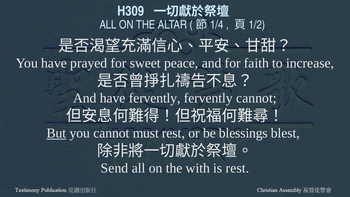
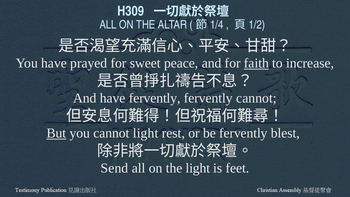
faith underline: none -> present
cannot must: must -> light
be blessings: blessings -> fervently
the with: with -> light
is rest: rest -> feet
